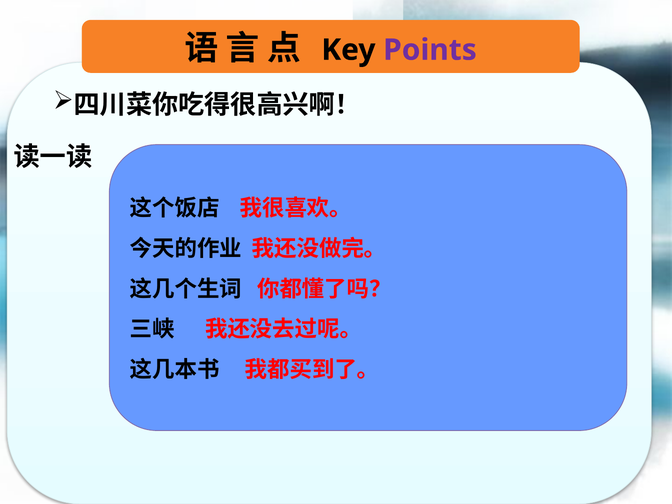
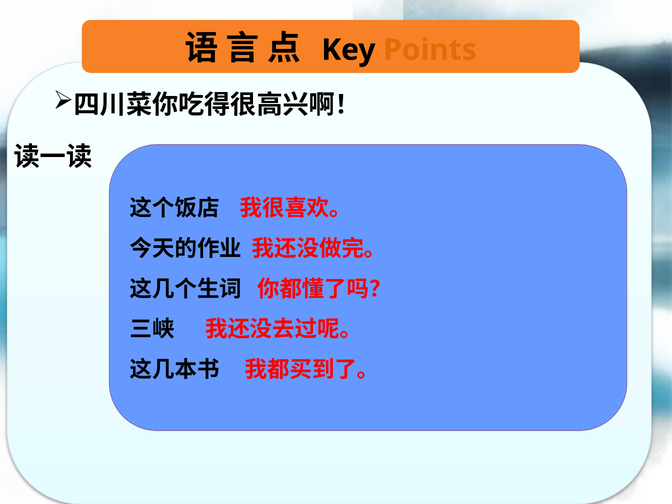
Points colour: purple -> orange
